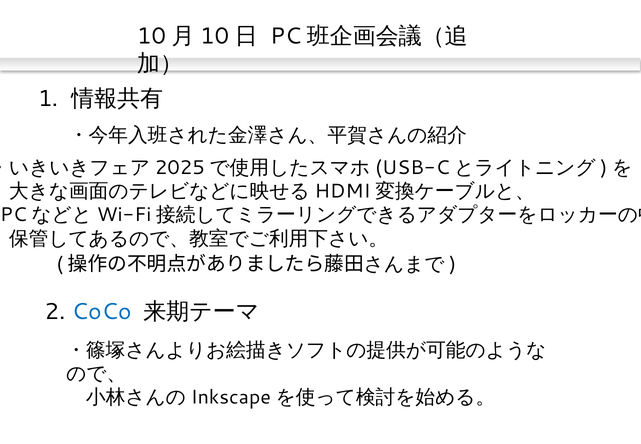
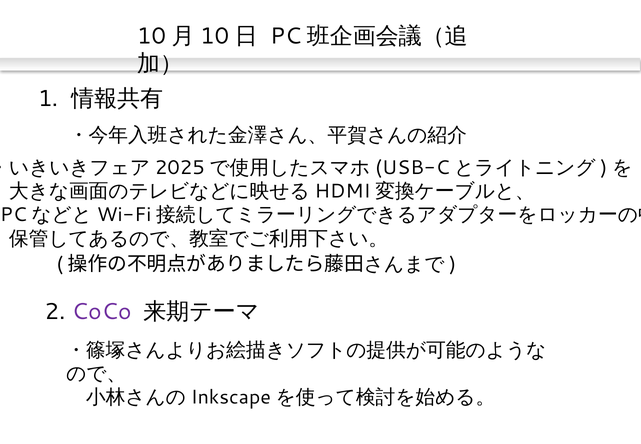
CoCo colour: blue -> purple
